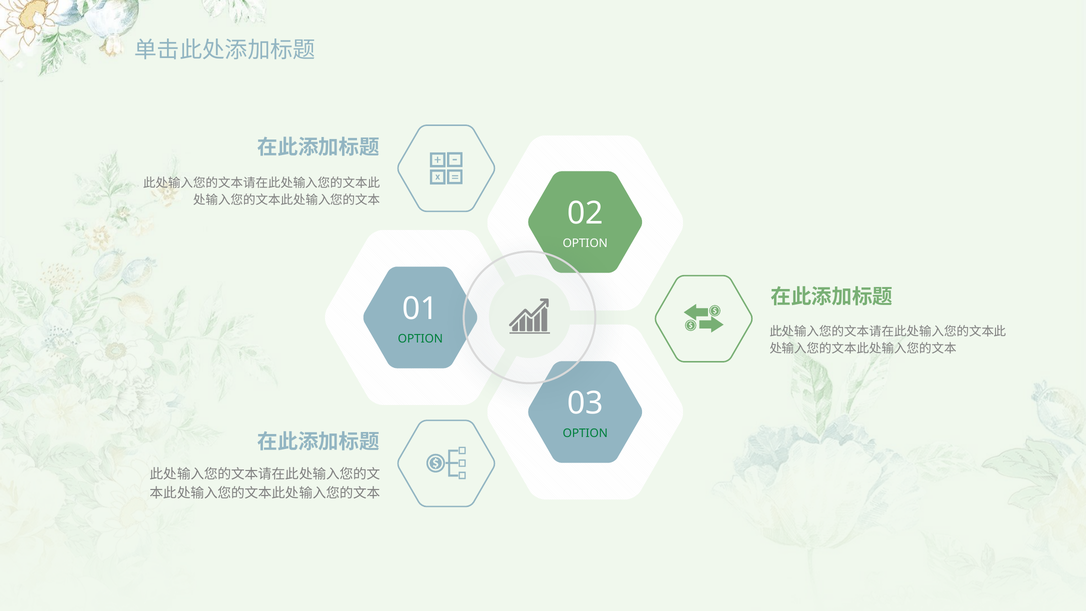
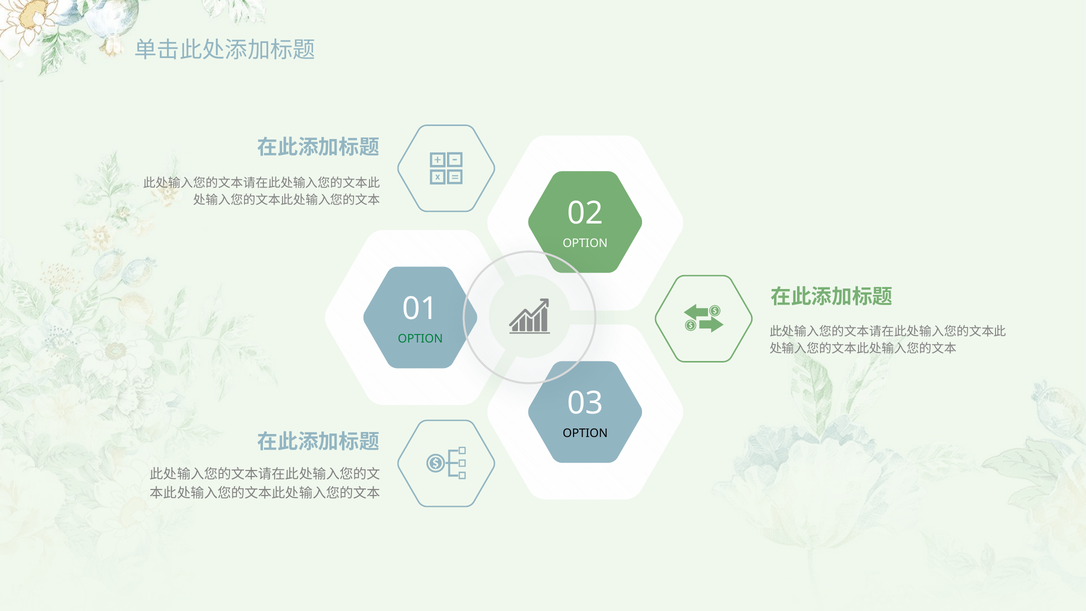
OPTION at (585, 433) colour: green -> black
